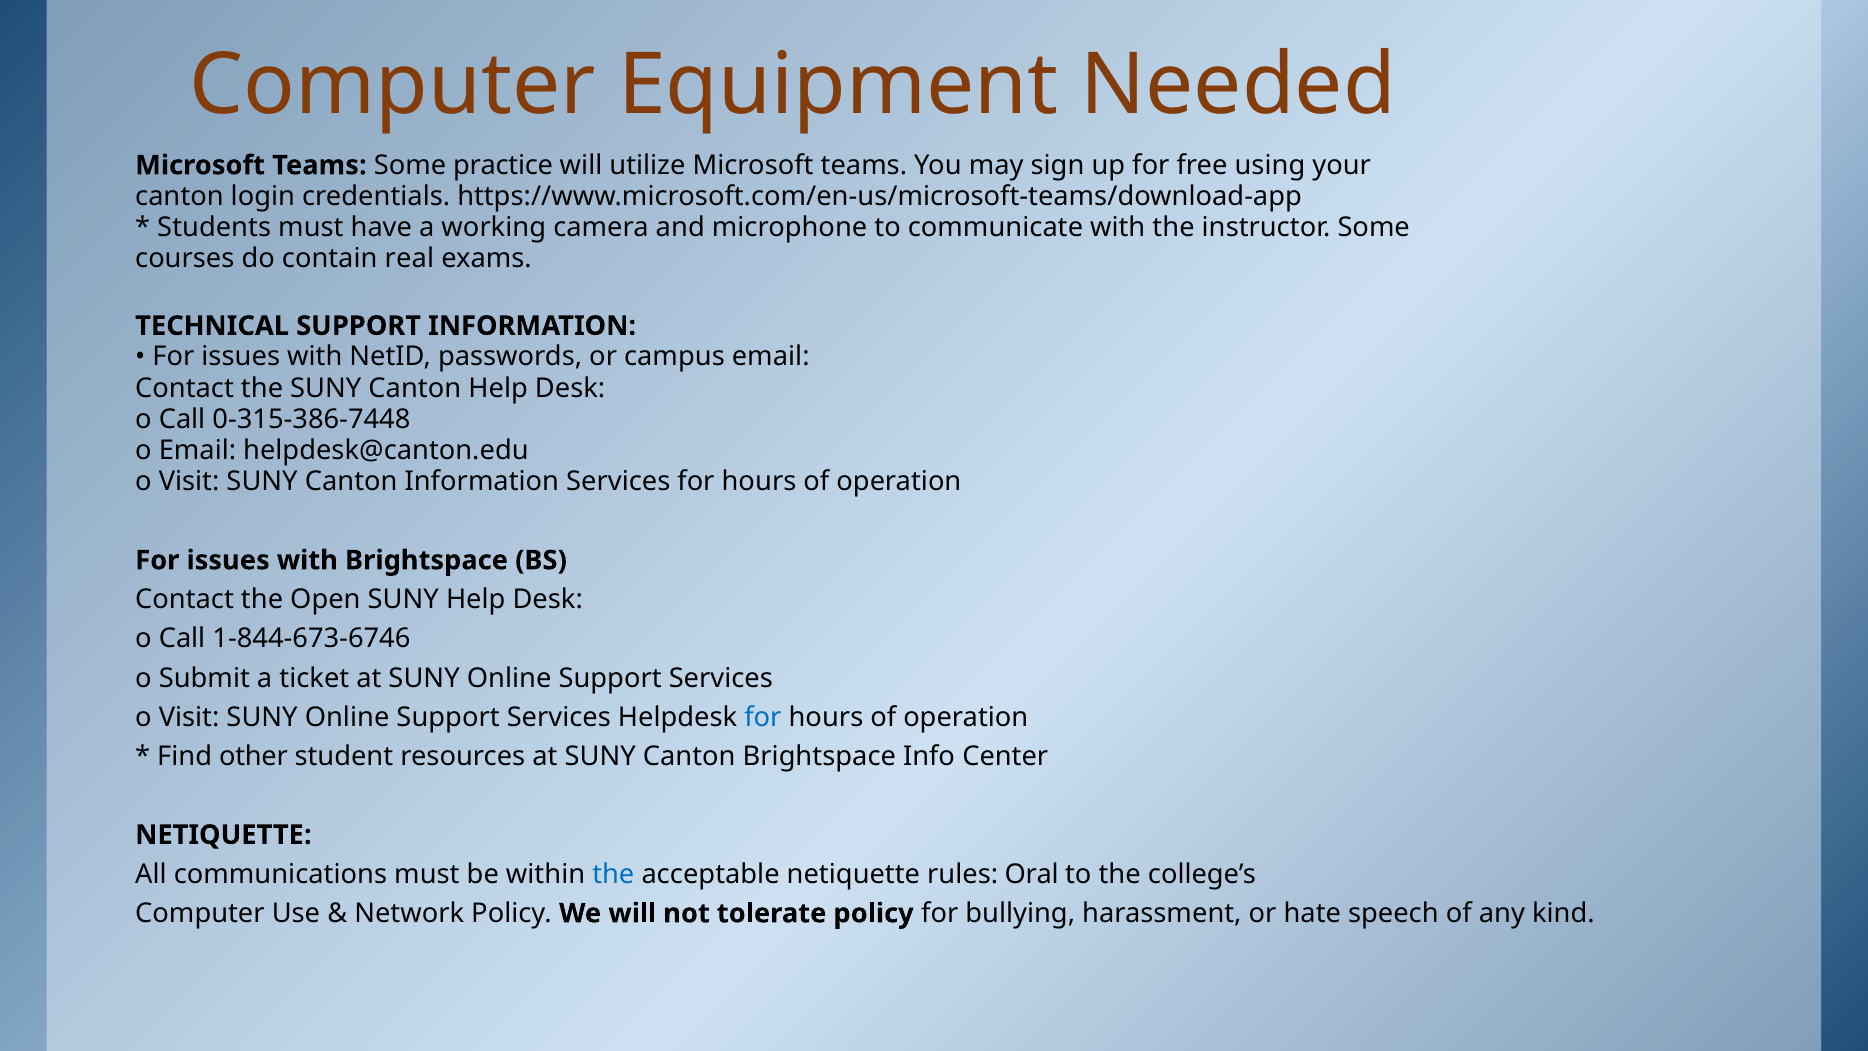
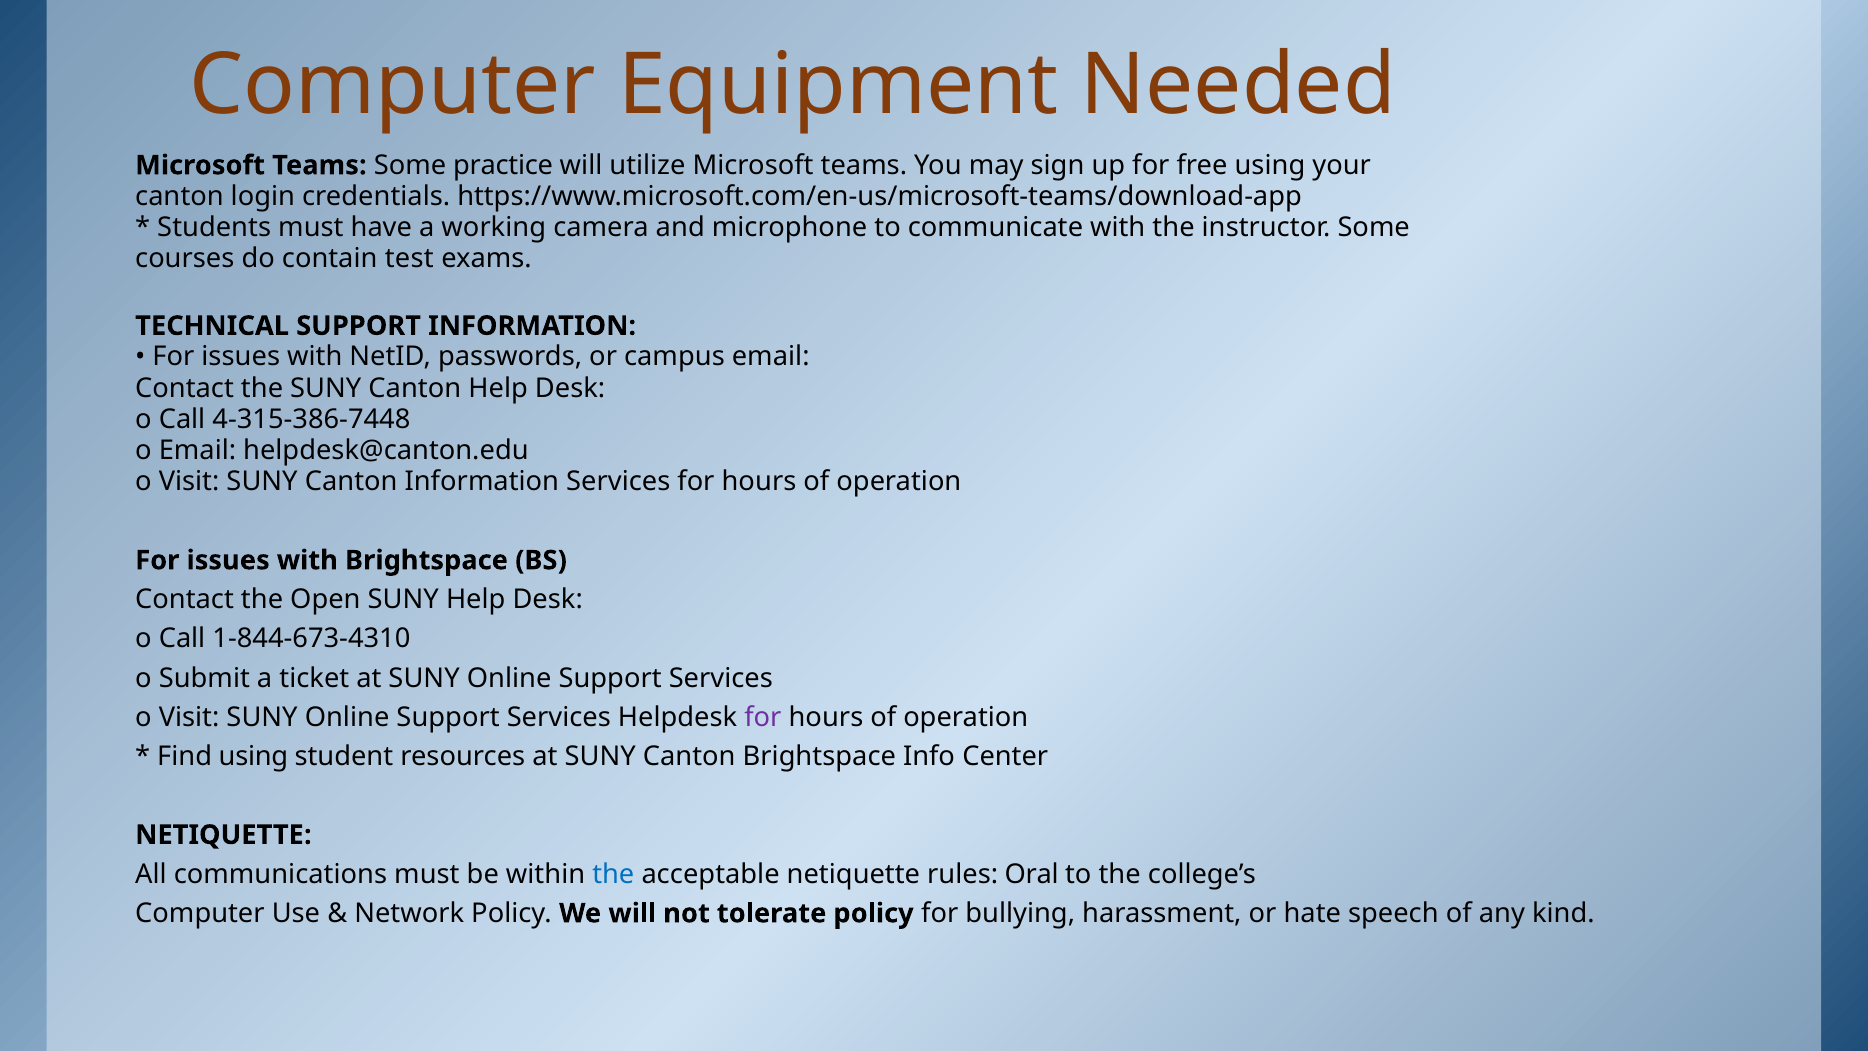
real: real -> test
0-315-386-7448: 0-315-386-7448 -> 4-315-386-7448
1-844-673-6746: 1-844-673-6746 -> 1-844-673-4310
for at (763, 717) colour: blue -> purple
Find other: other -> using
